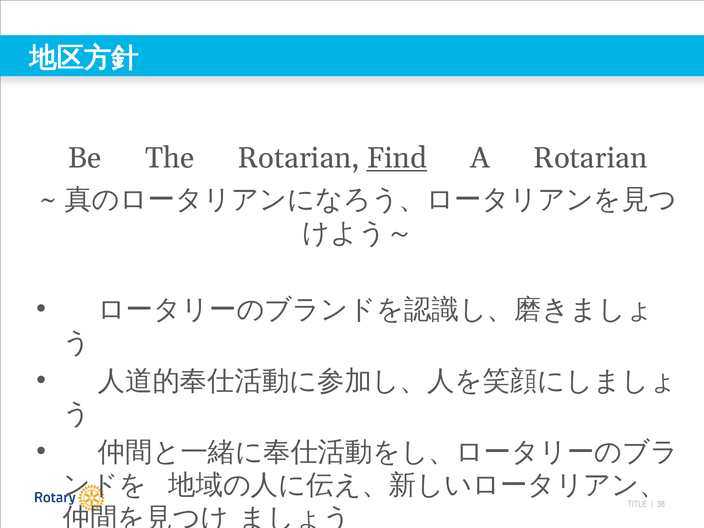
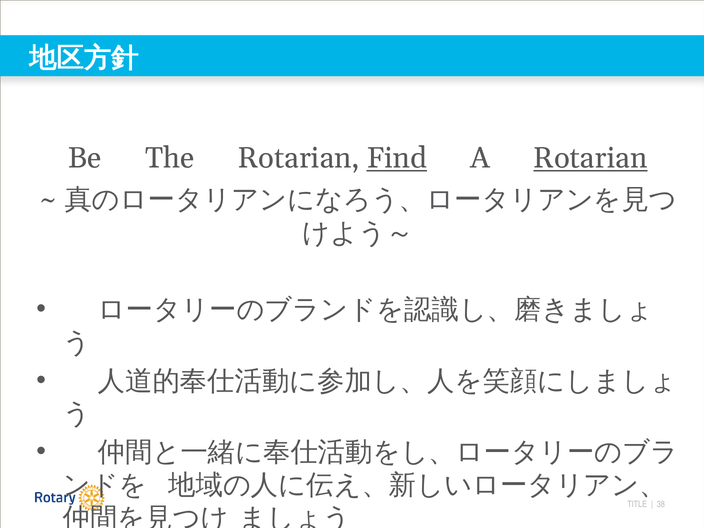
Rotarian at (590, 158) underline: none -> present
